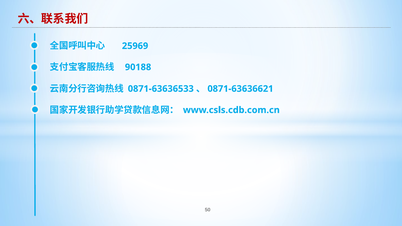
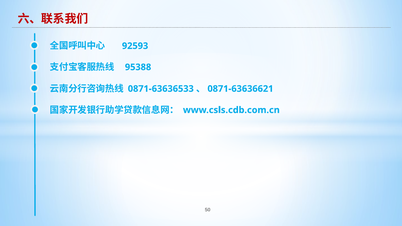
25969: 25969 -> 92593
90188: 90188 -> 95388
